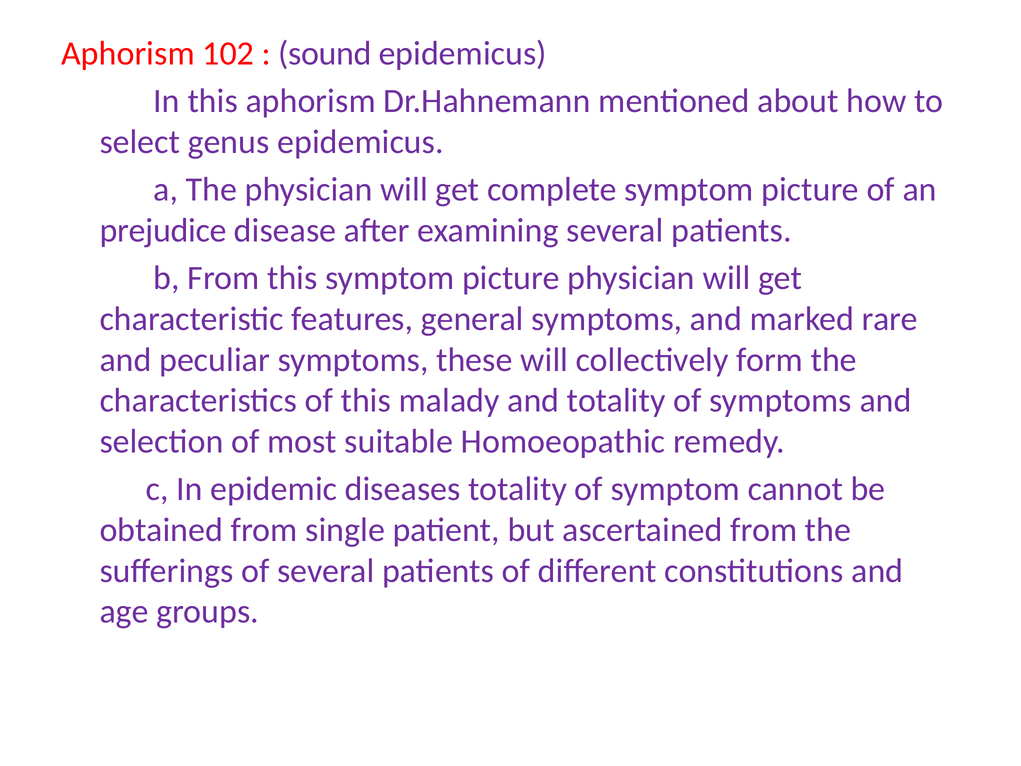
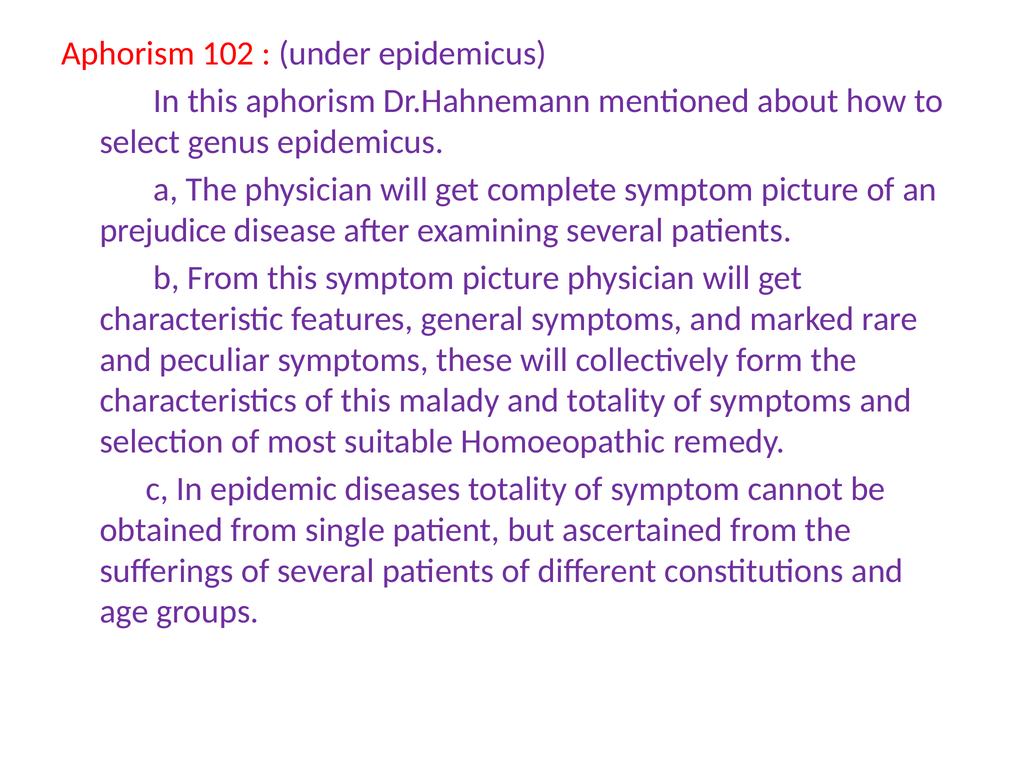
sound: sound -> under
